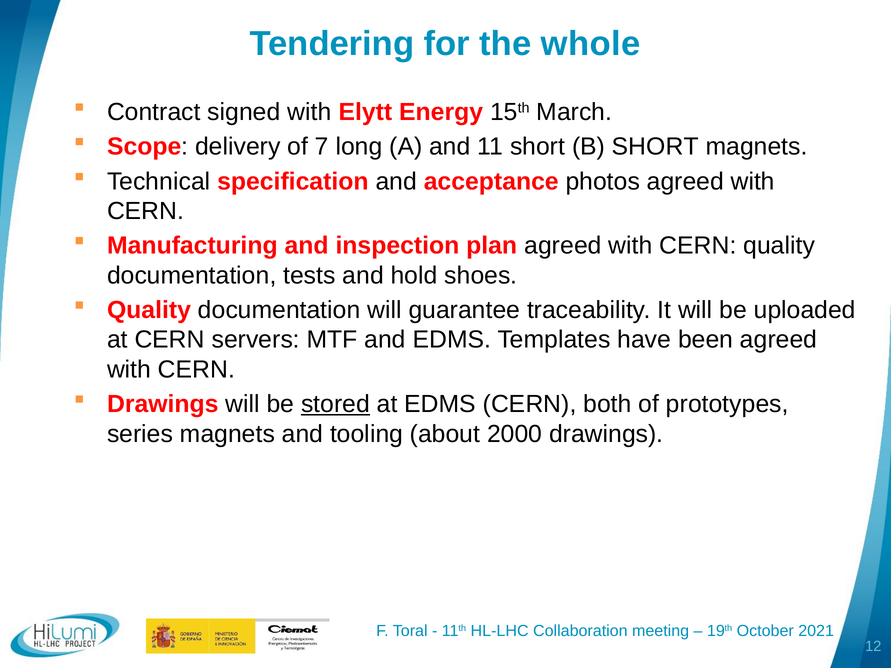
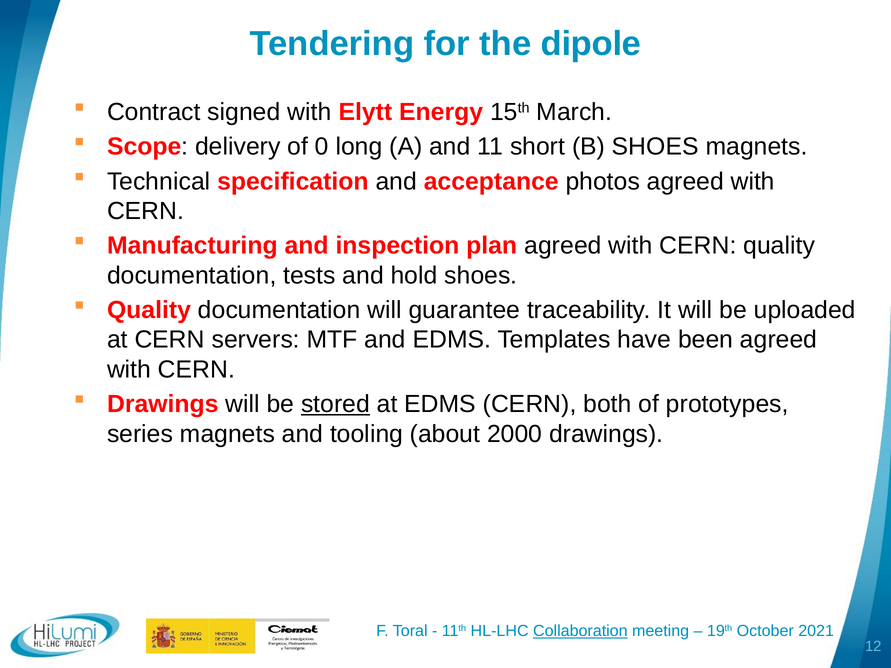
whole: whole -> dipole
7: 7 -> 0
B SHORT: SHORT -> SHOES
Collaboration underline: none -> present
